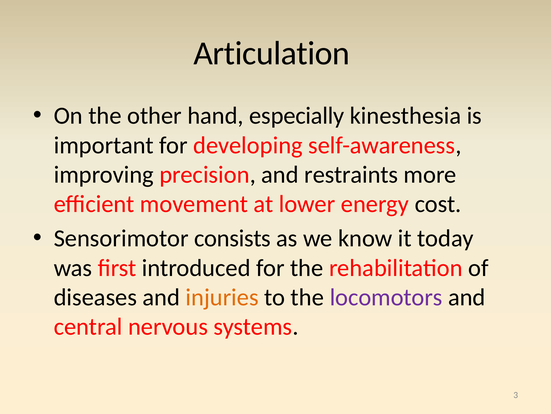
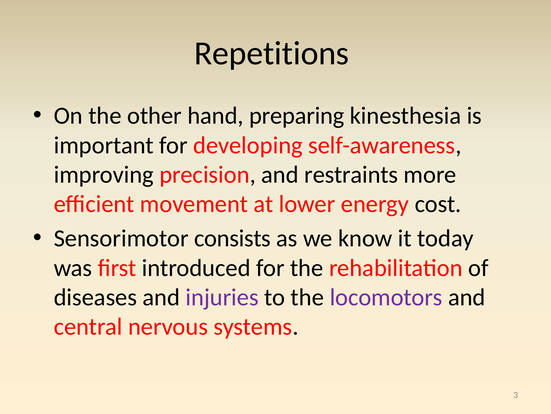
Articulation: Articulation -> Repetitions
especially: especially -> preparing
injuries colour: orange -> purple
